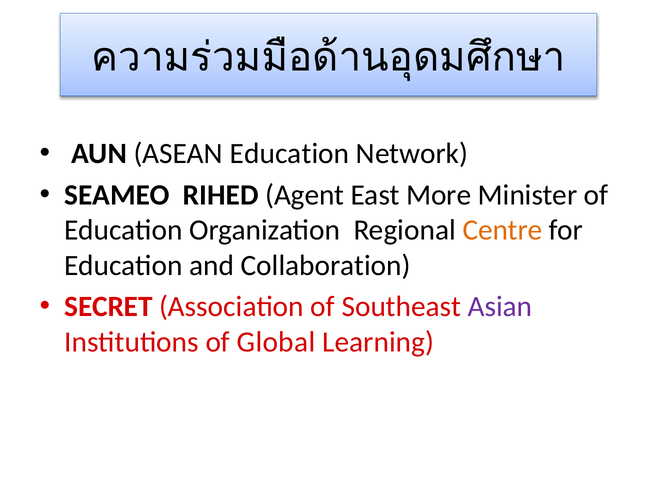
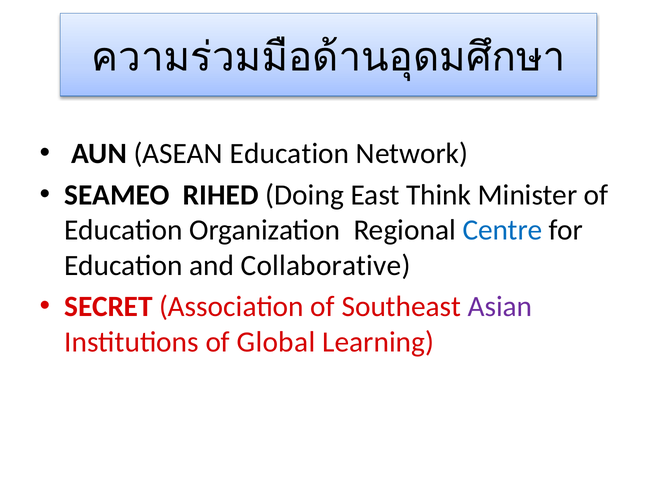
Agent: Agent -> Doing
More: More -> Think
Centre colour: orange -> blue
Collaboration: Collaboration -> Collaborative
